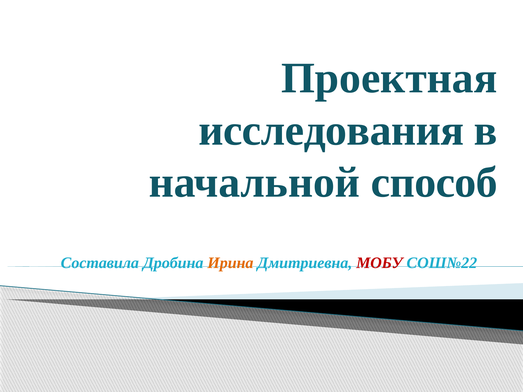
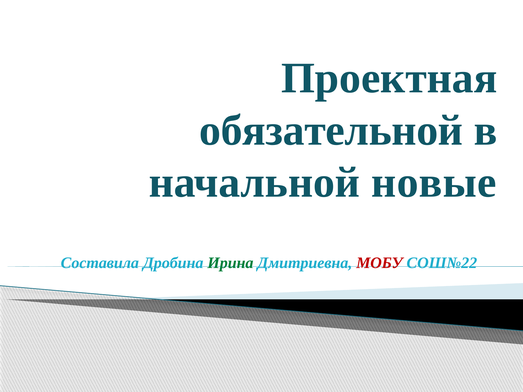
исследования: исследования -> обязательной
способ: способ -> новые
Ирина colour: orange -> green
